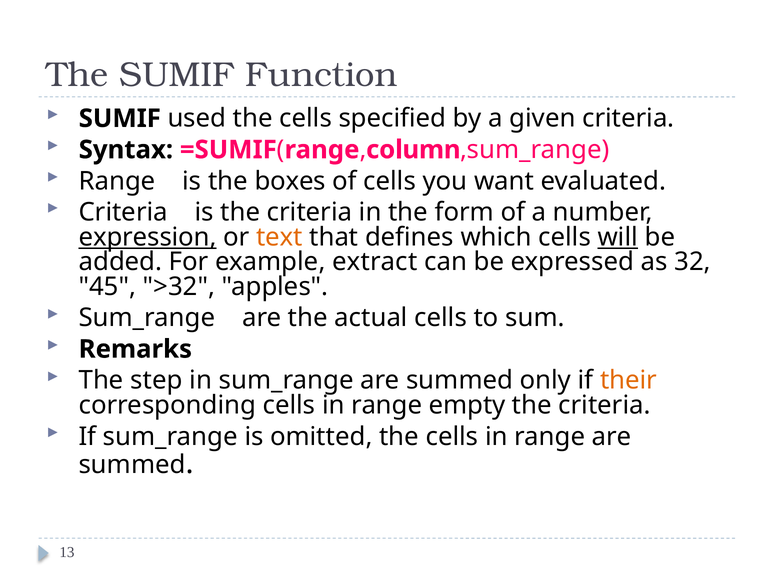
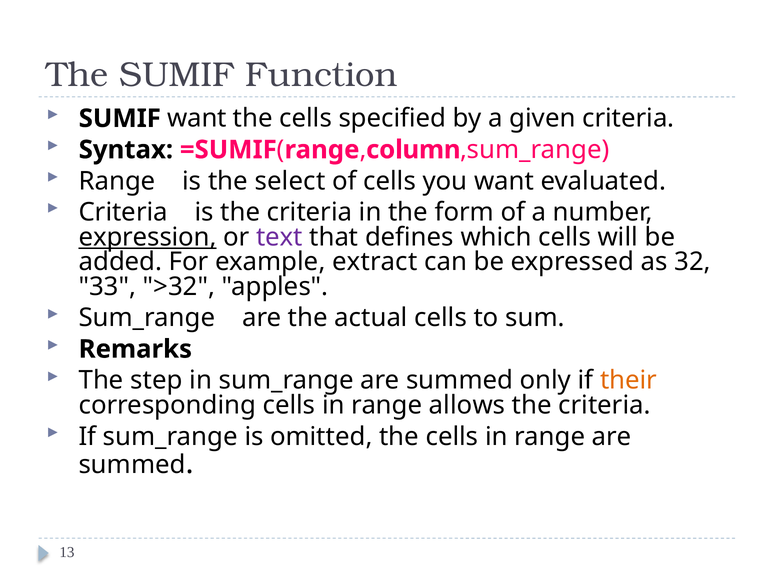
SUMIF used: used -> want
boxes: boxes -> select
text colour: orange -> purple
will underline: present -> none
45: 45 -> 33
empty: empty -> allows
